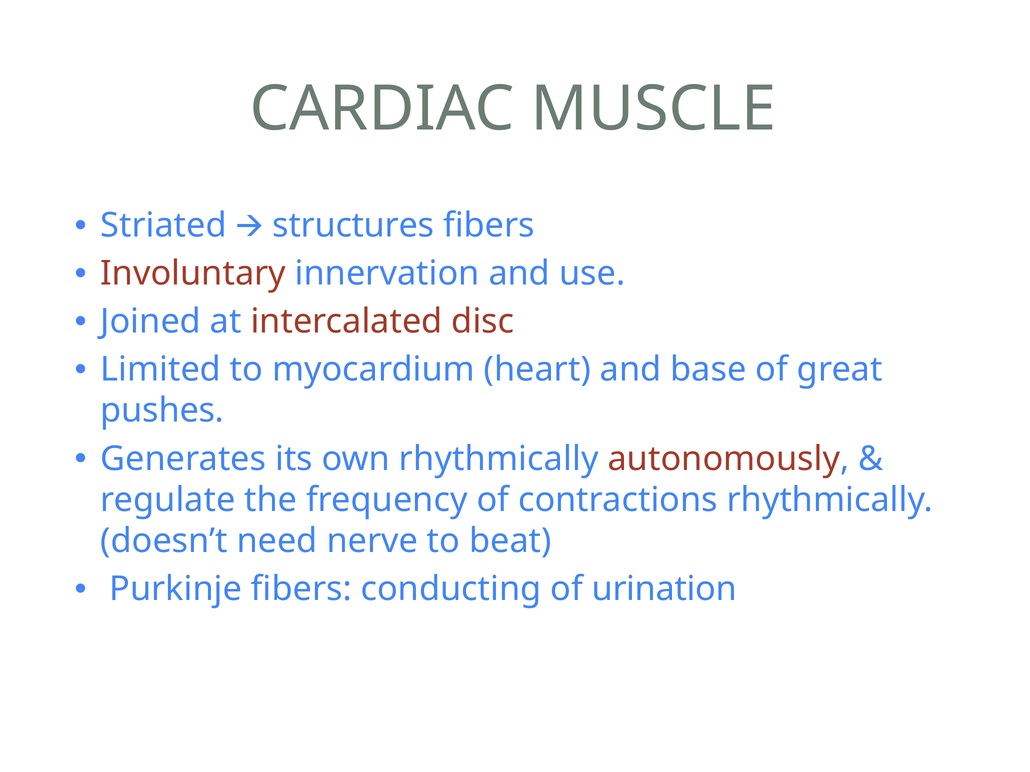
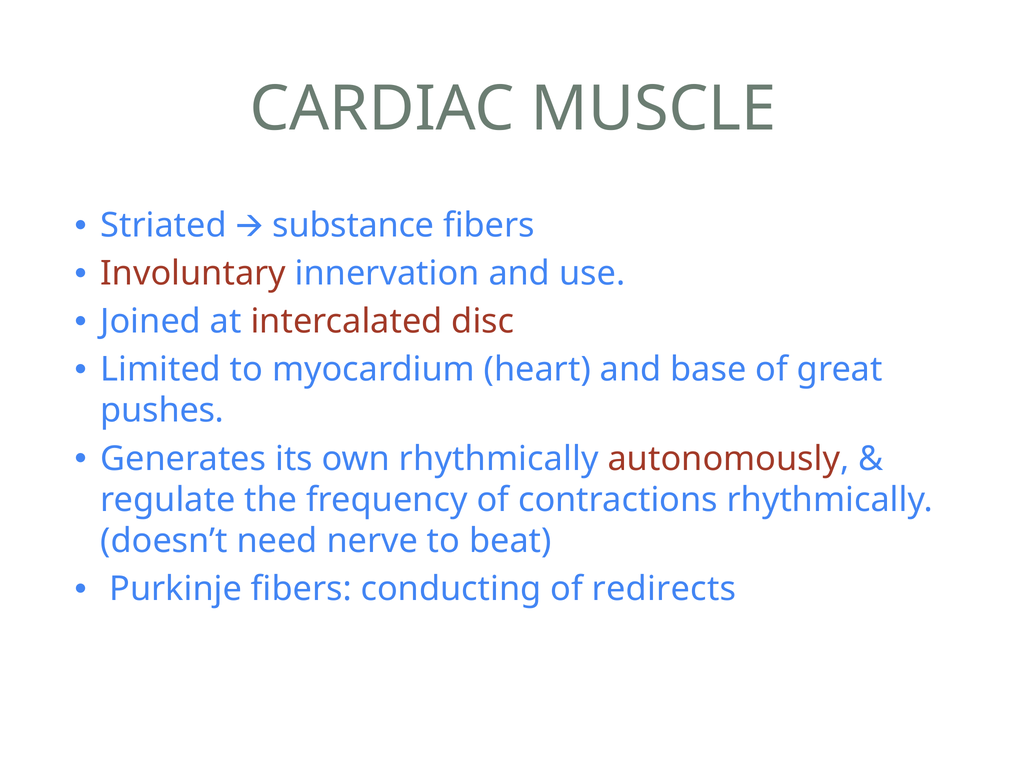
structures: structures -> substance
urination: urination -> redirects
